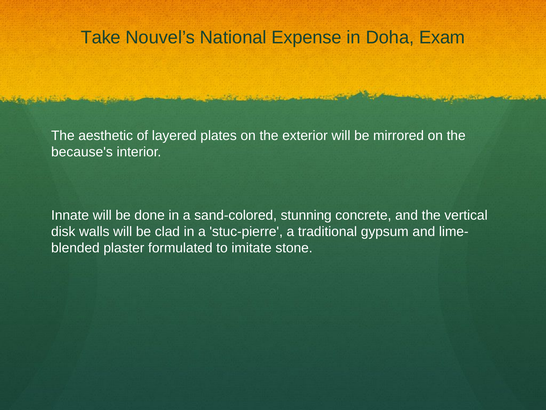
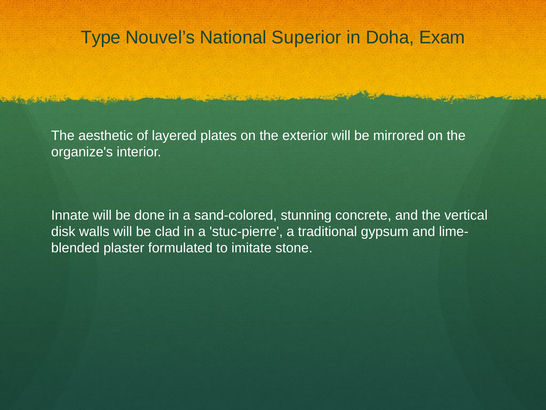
Take: Take -> Type
Expense: Expense -> Superior
because's: because's -> organize's
